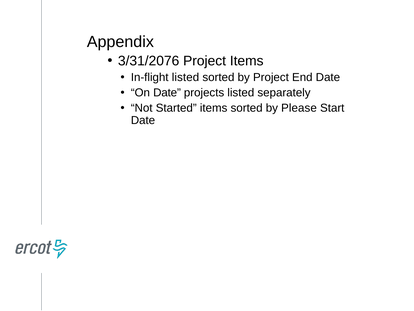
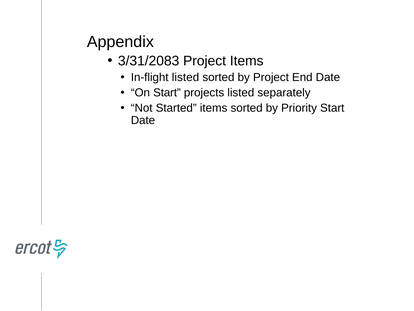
3/31/2076: 3/31/2076 -> 3/31/2083
On Date: Date -> Start
Please: Please -> Priority
